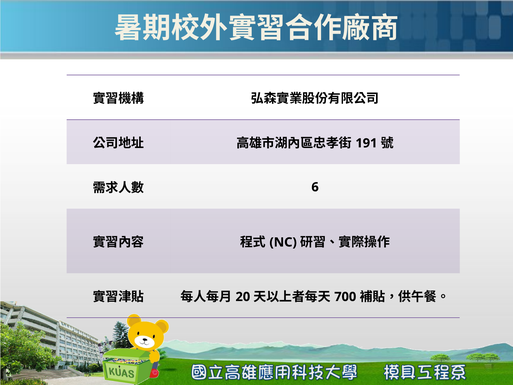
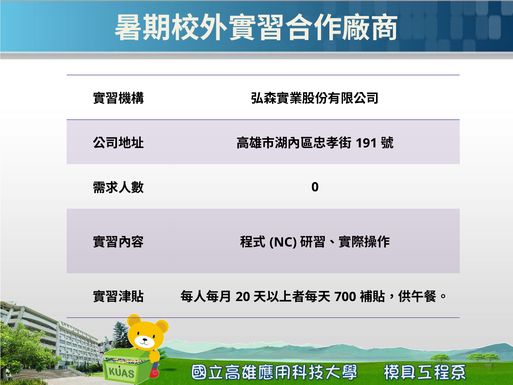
6: 6 -> 0
